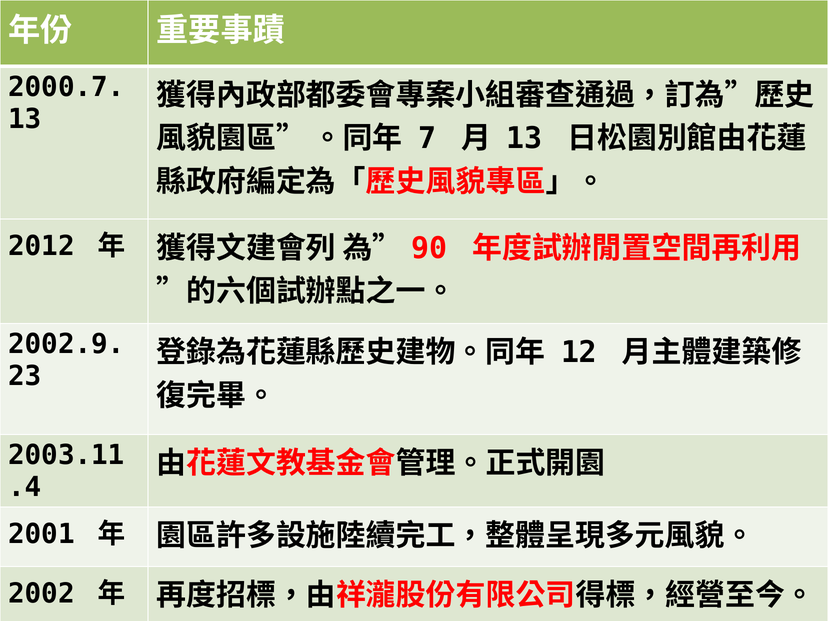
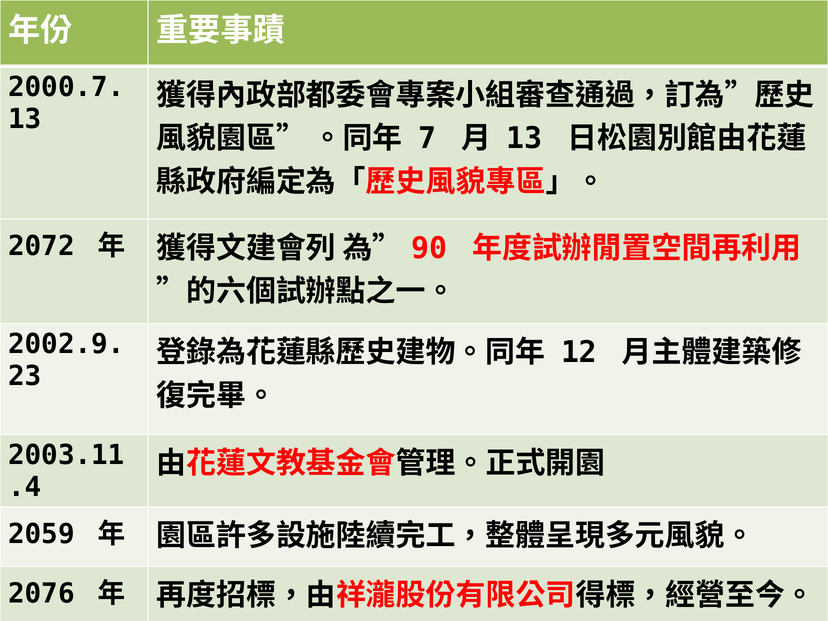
2012: 2012 -> 2072
2001: 2001 -> 2059
2002: 2002 -> 2076
